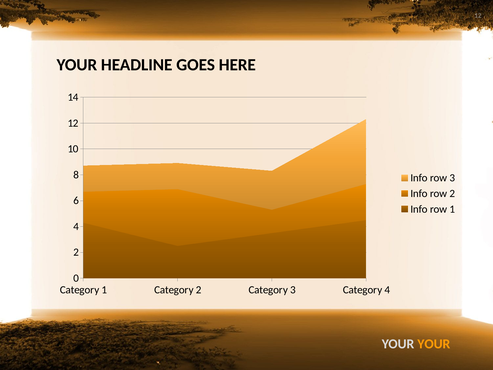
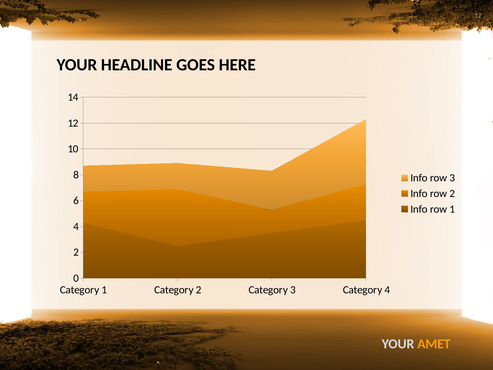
YOUR YOUR: YOUR -> AMET
